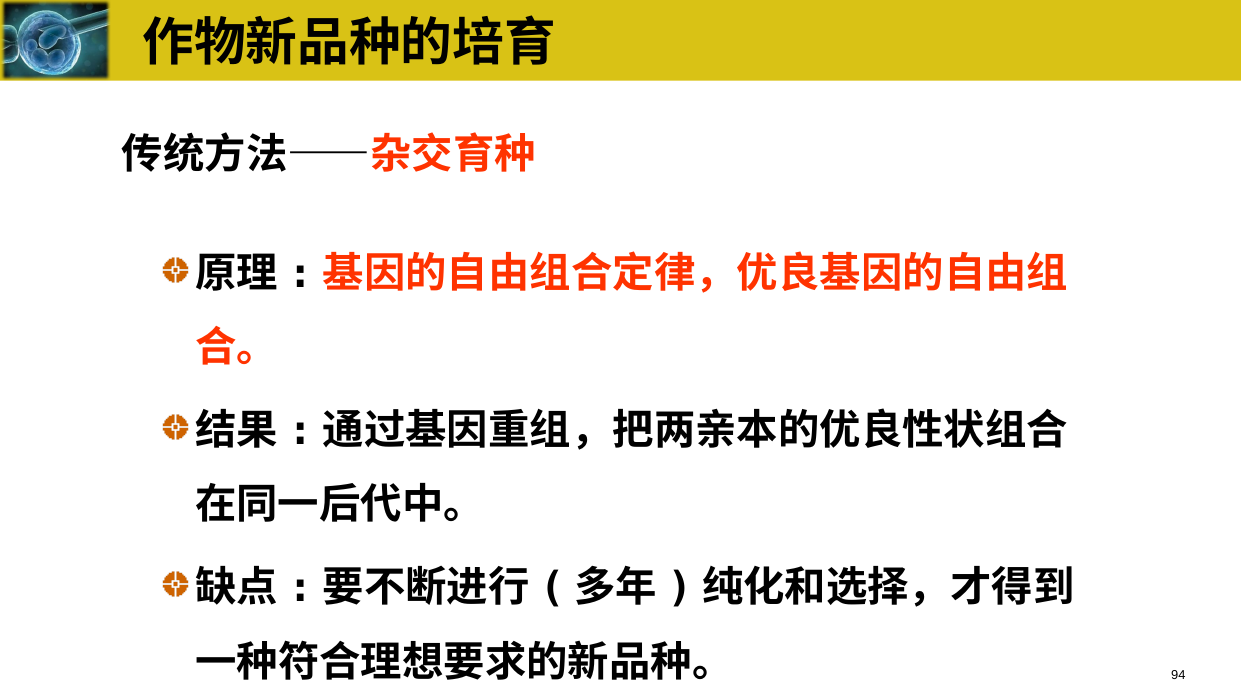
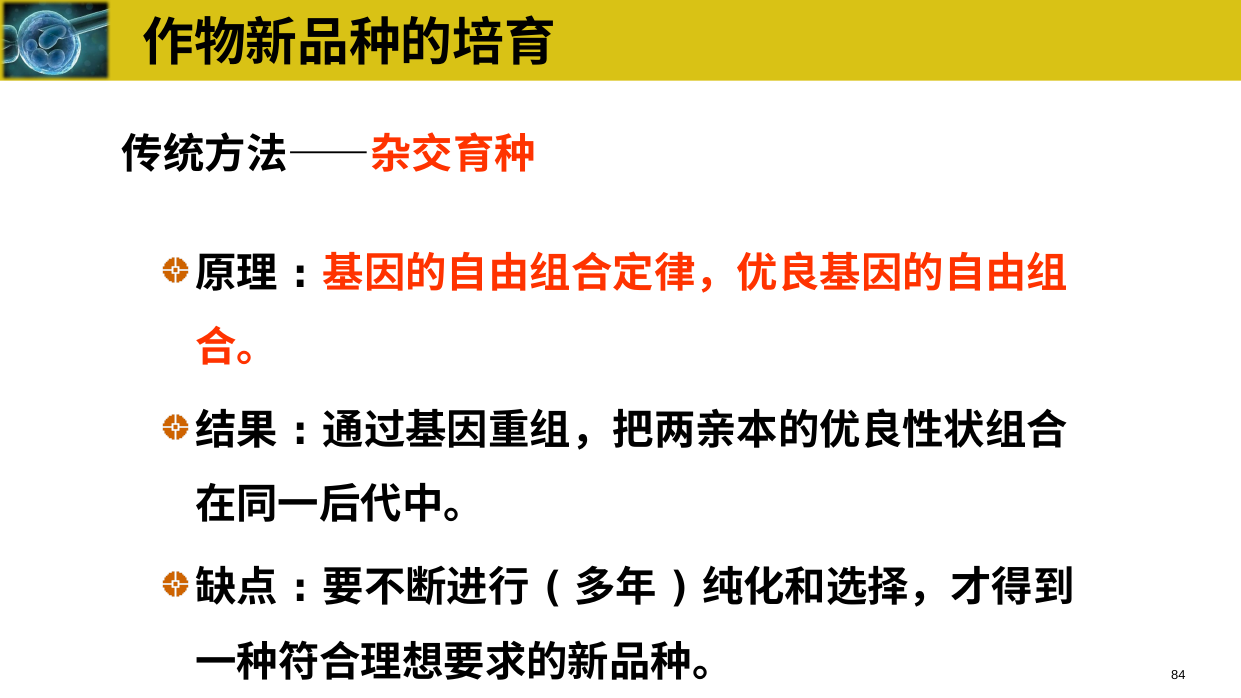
94: 94 -> 84
